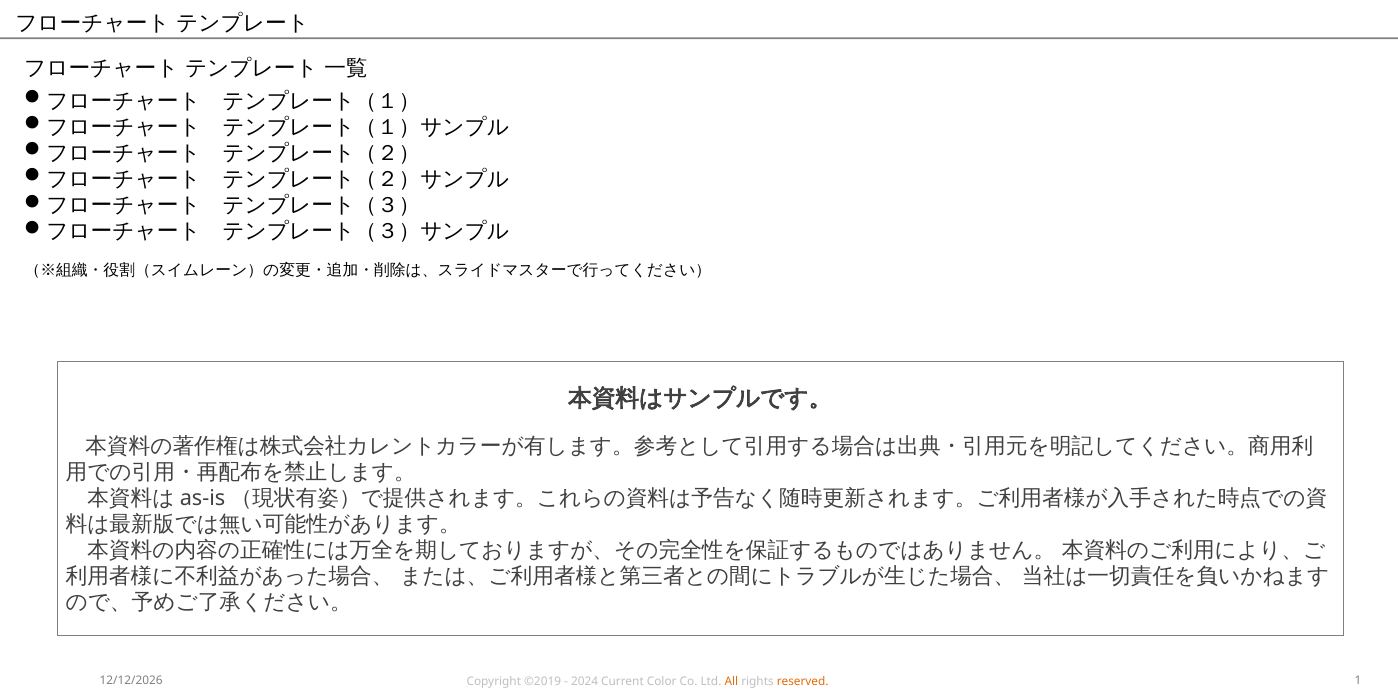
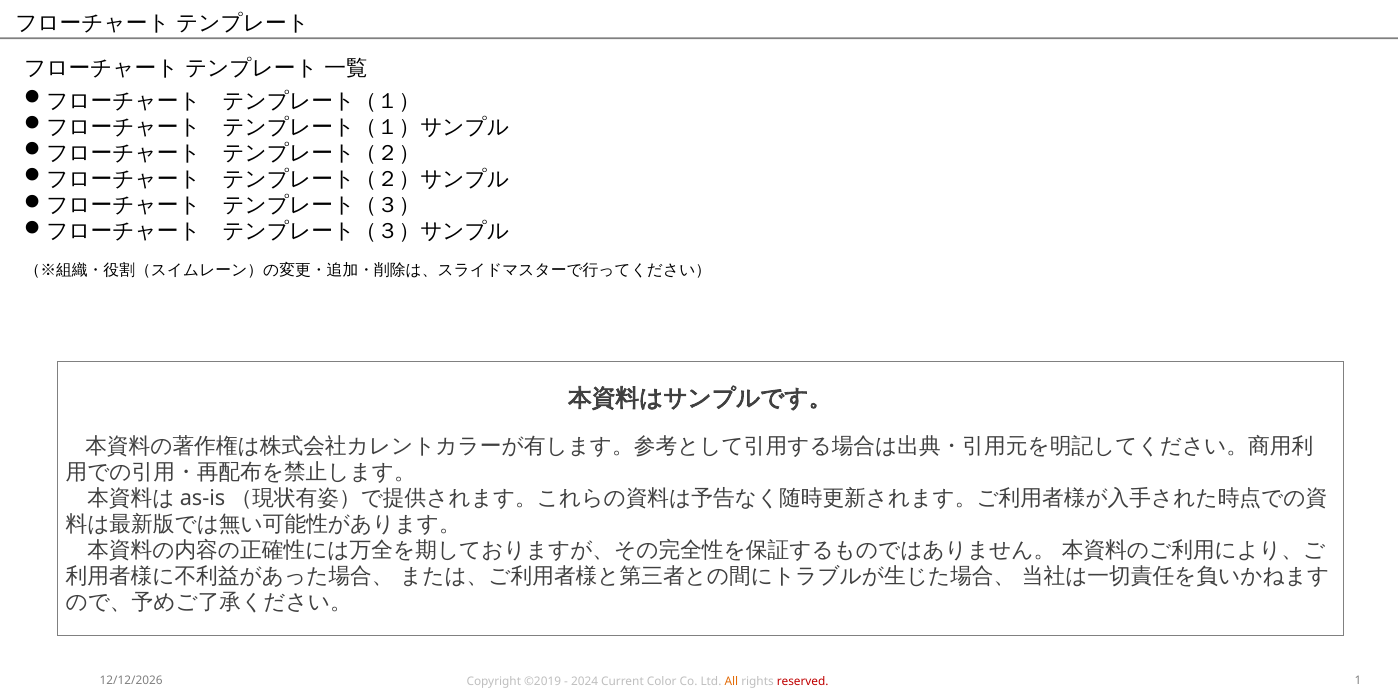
reserved colour: orange -> red
